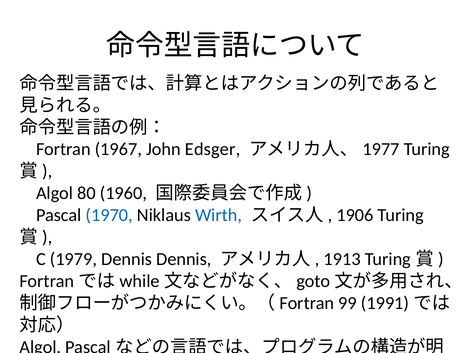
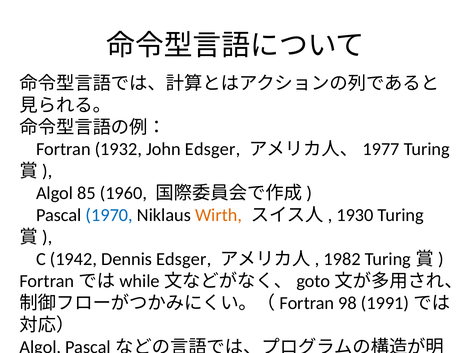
1967: 1967 -> 1932
80: 80 -> 85
Wirth colour: blue -> orange
1906: 1906 -> 1930
1979: 1979 -> 1942
Dennis Dennis: Dennis -> Edsger
1913: 1913 -> 1982
99: 99 -> 98
